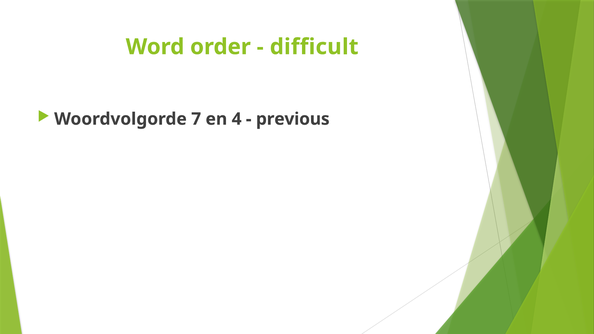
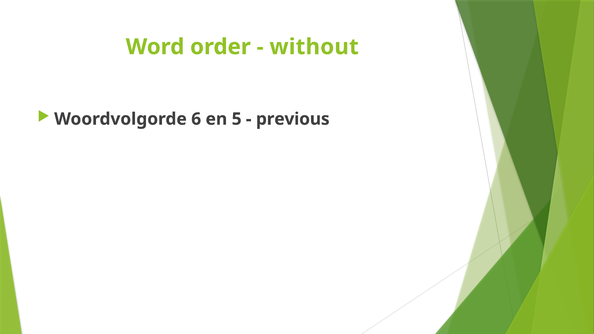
difficult: difficult -> without
7: 7 -> 6
4: 4 -> 5
